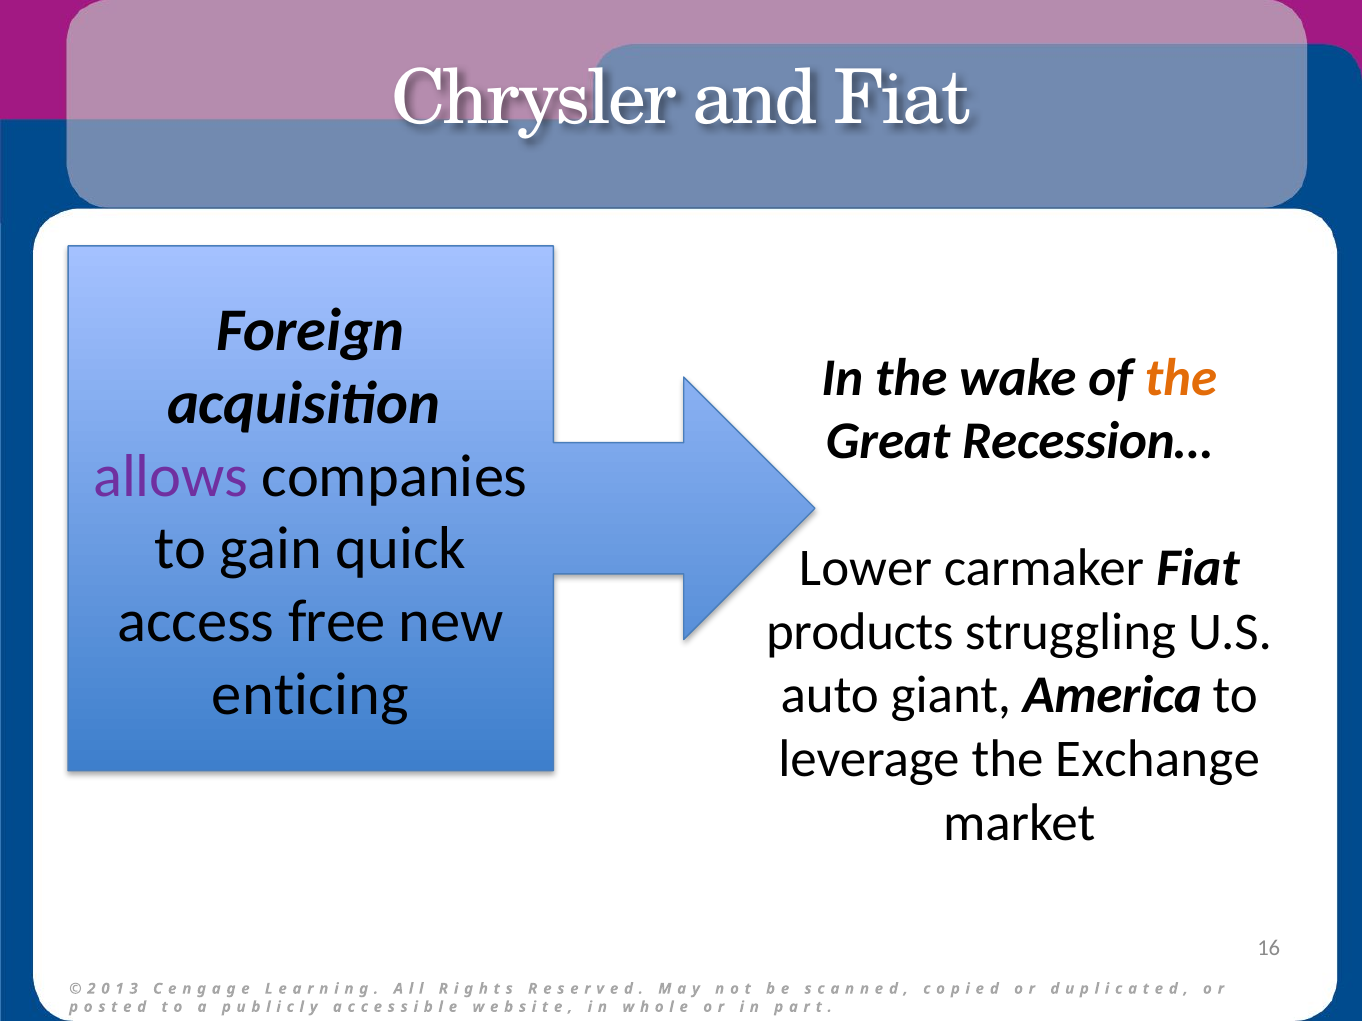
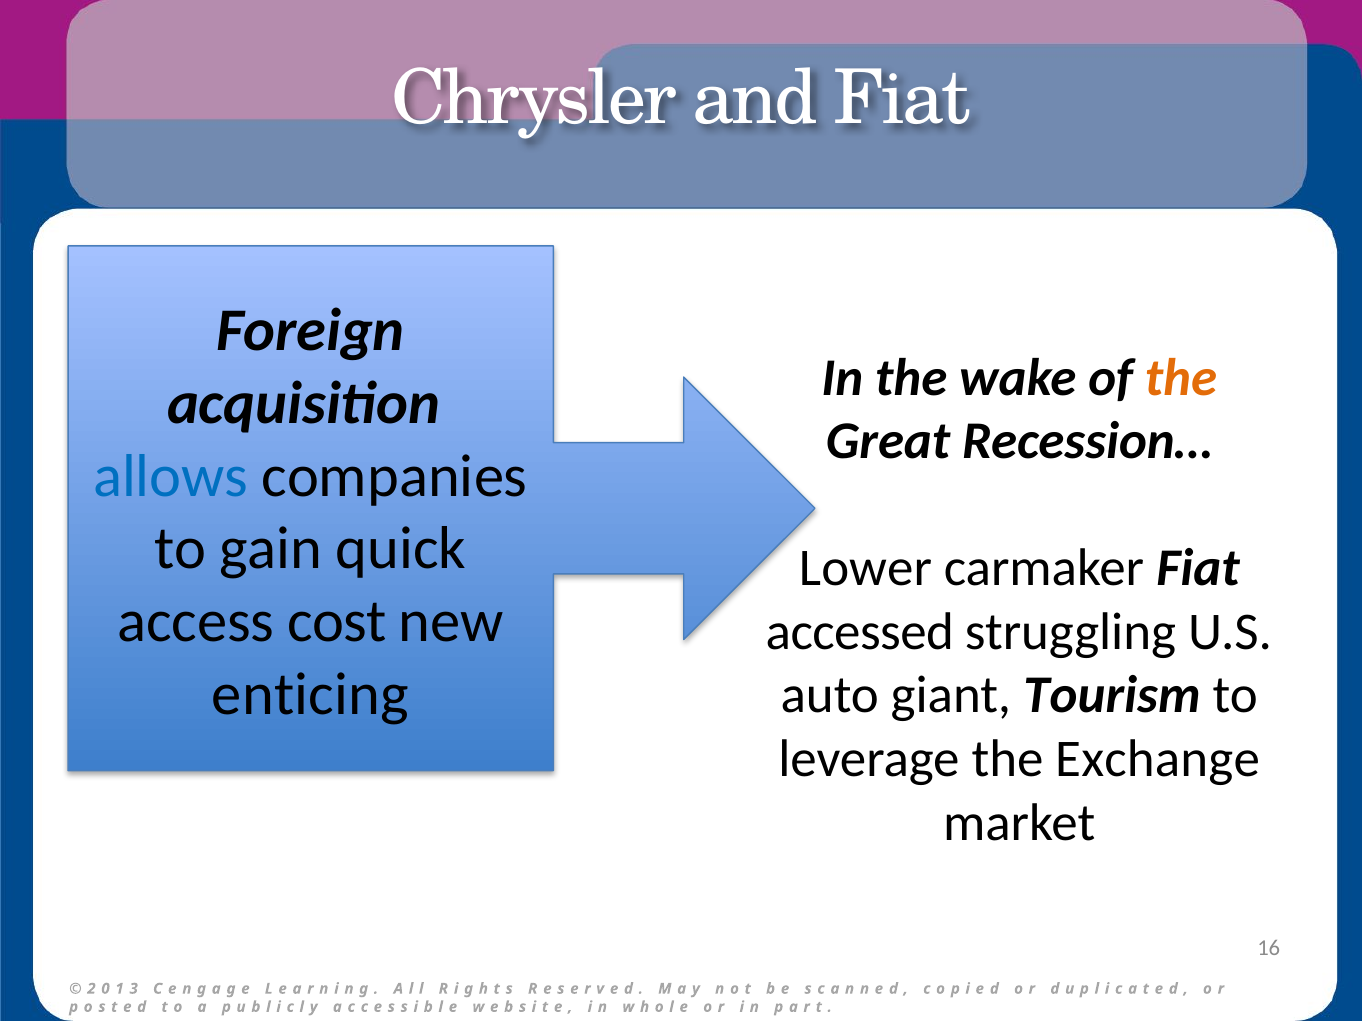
allows colour: purple -> blue
free: free -> cost
products: products -> accessed
America: America -> Tourism
